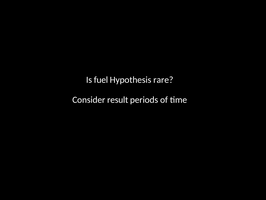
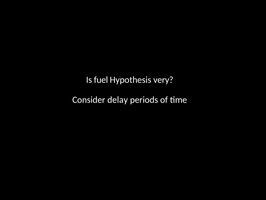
rare: rare -> very
result: result -> delay
